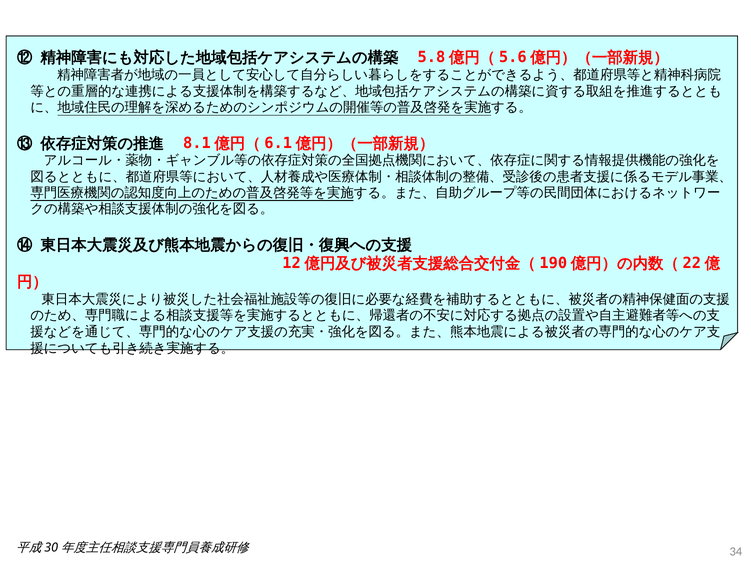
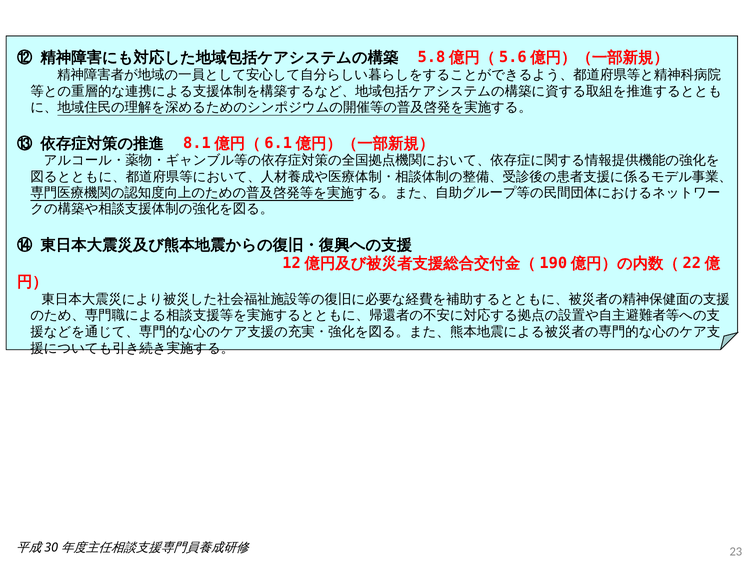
34: 34 -> 23
